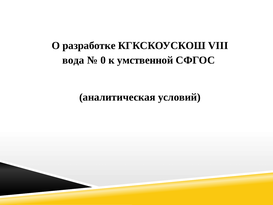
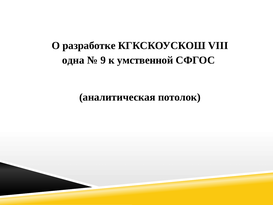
вода: вода -> одна
0: 0 -> 9
условий: условий -> потолок
